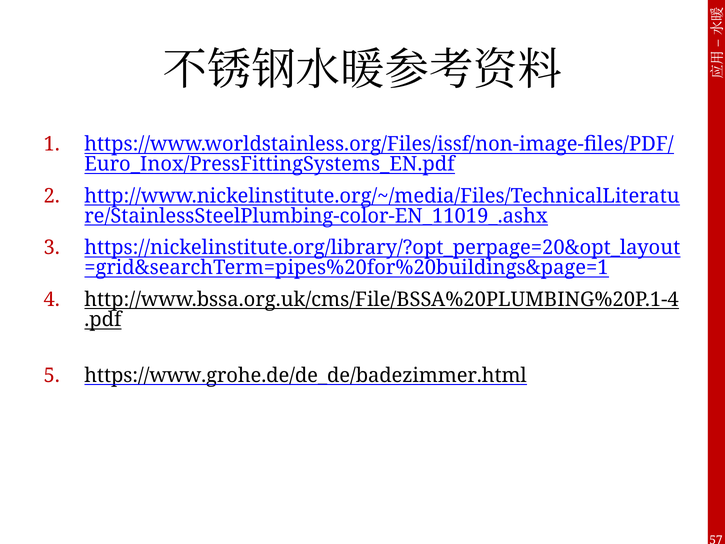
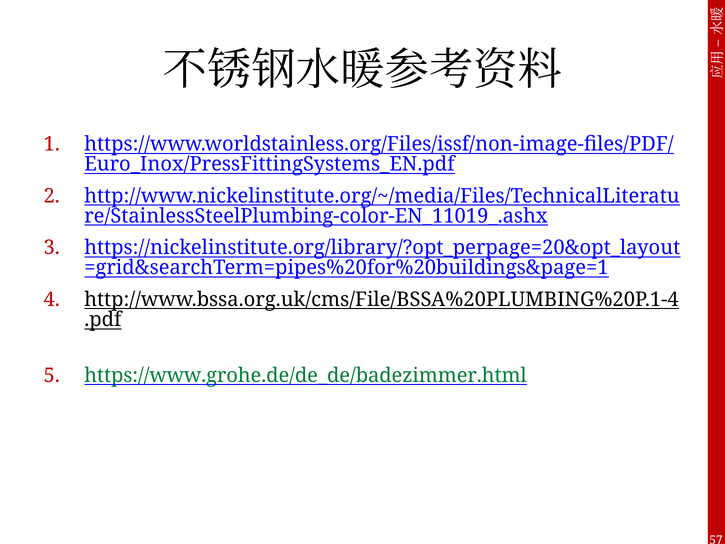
https://www.grohe.de/de_de/badezimmer.html colour: black -> green
